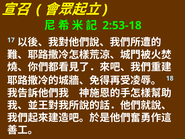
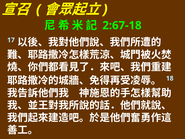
2:53-18: 2:53-18 -> 2:67-18
